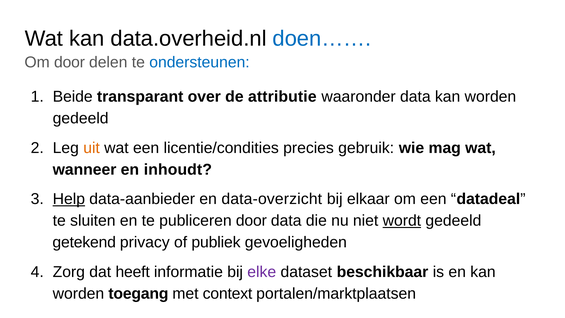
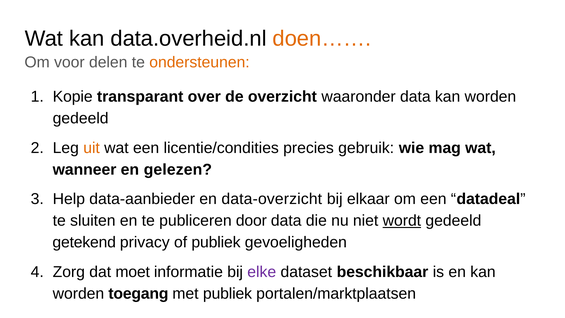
doen…… colour: blue -> orange
Om door: door -> voor
ondersteunen colour: blue -> orange
Beide: Beide -> Kopie
attributie: attributie -> overzicht
inhoudt: inhoudt -> gelezen
Help underline: present -> none
heeft: heeft -> moet
met context: context -> publiek
